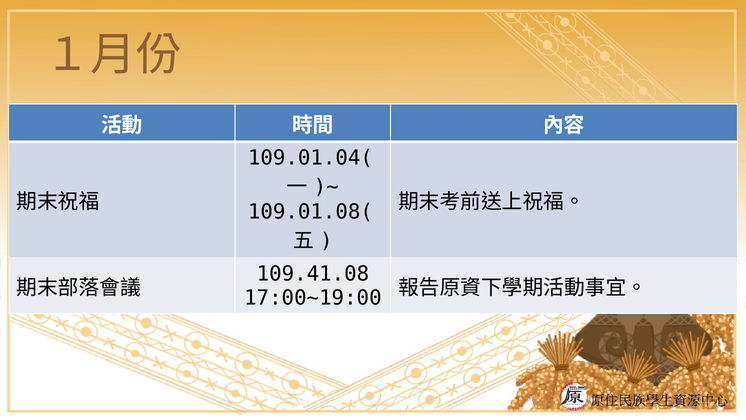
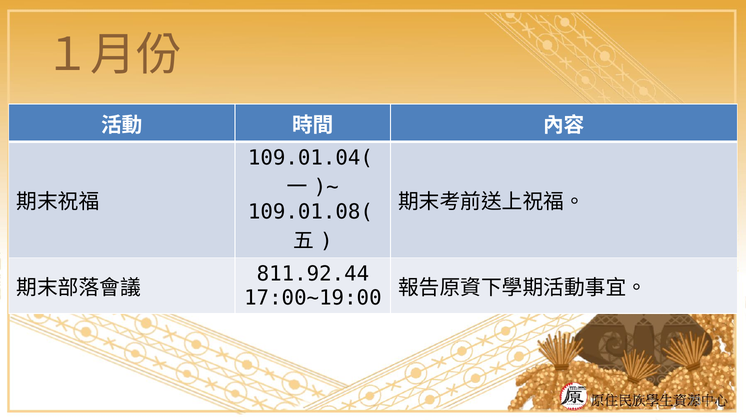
109.41.08: 109.41.08 -> 811.92.44
